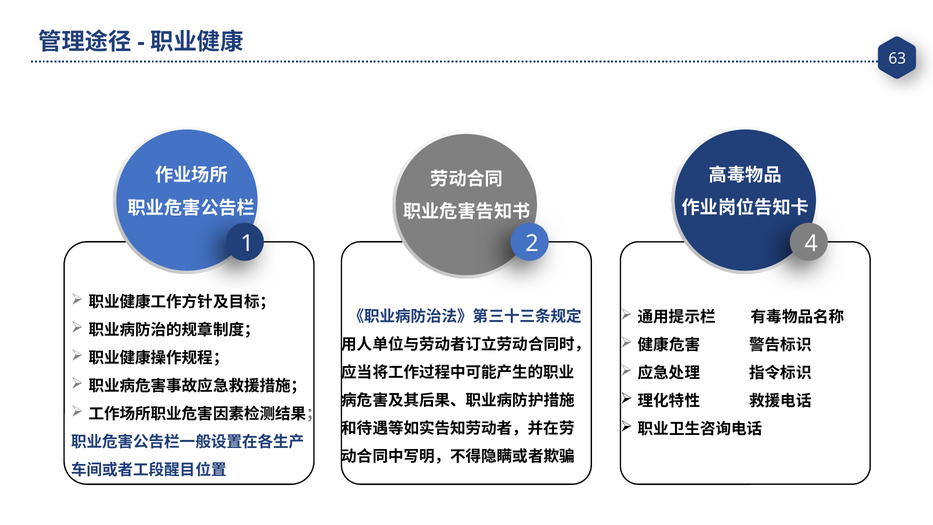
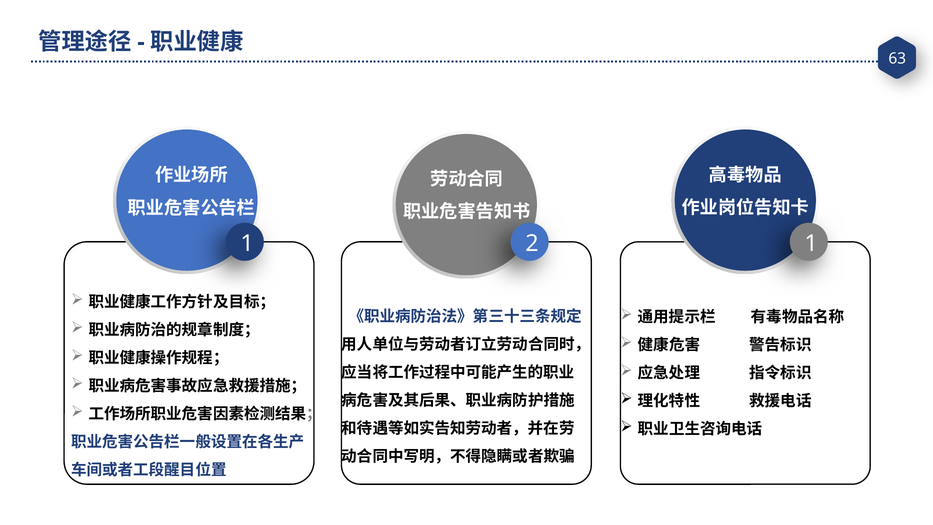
2 4: 4 -> 1
